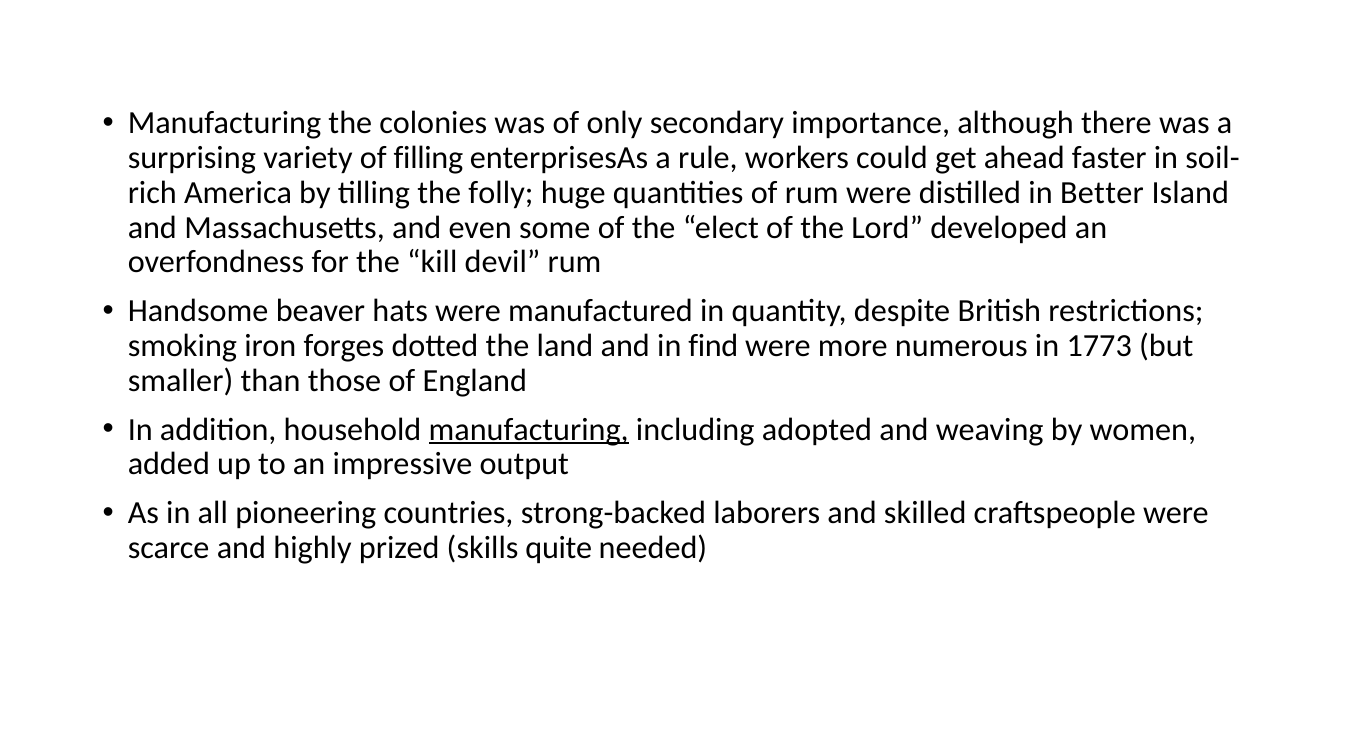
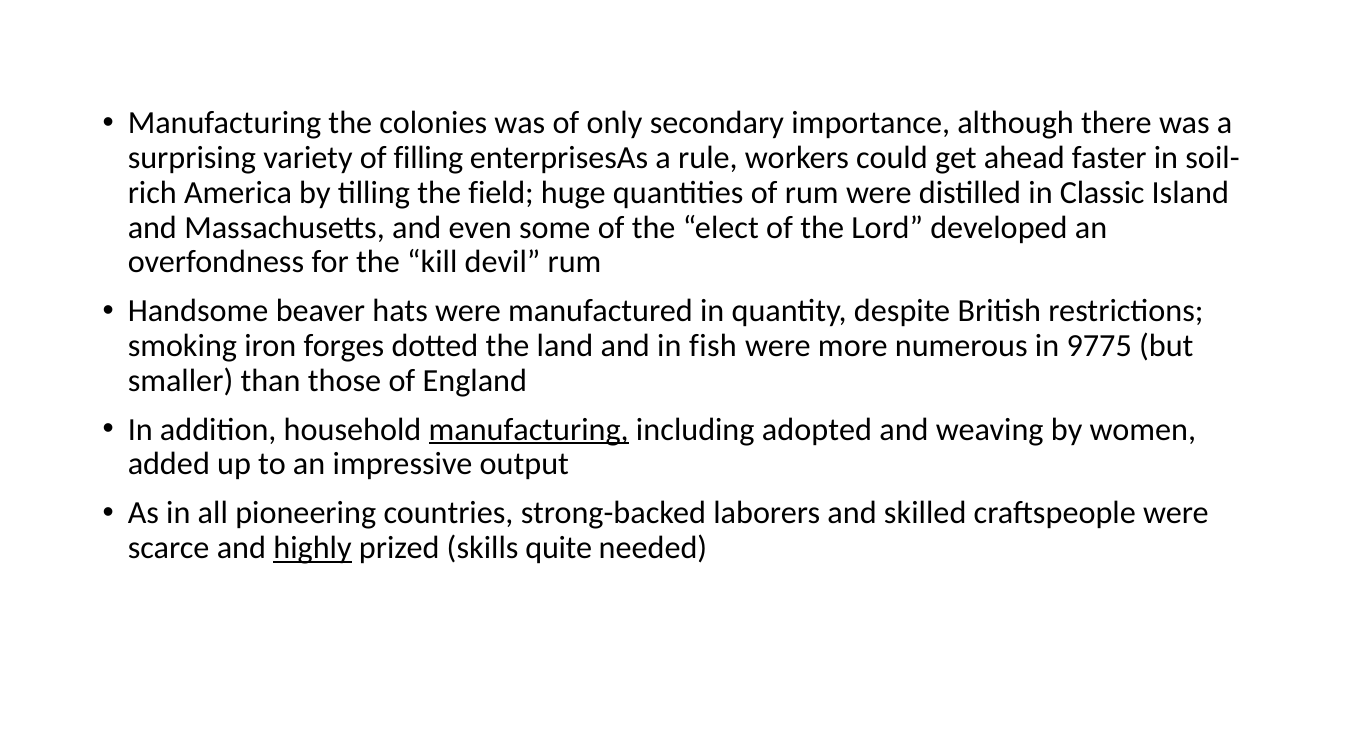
folly: folly -> field
Better: Better -> Classic
find: find -> fish
1773: 1773 -> 9775
highly underline: none -> present
